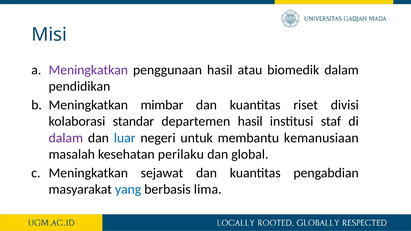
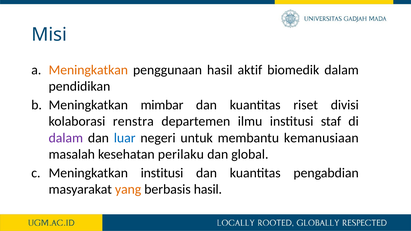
Meningkatkan at (88, 70) colour: purple -> orange
atau: atau -> aktif
standar: standar -> renstra
departemen hasil: hasil -> ilmu
Meningkatkan sejawat: sejawat -> institusi
yang colour: blue -> orange
berbasis lima: lima -> hasil
